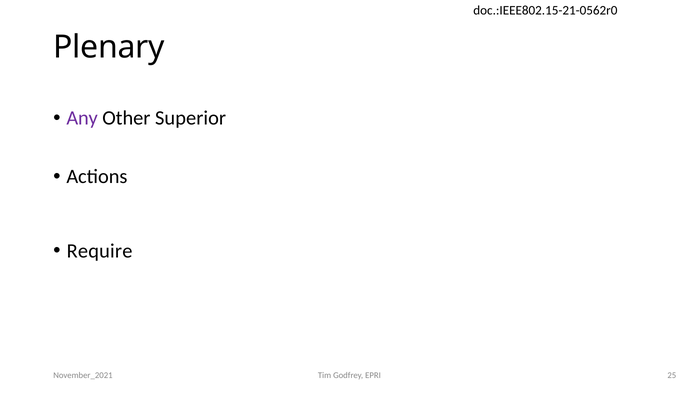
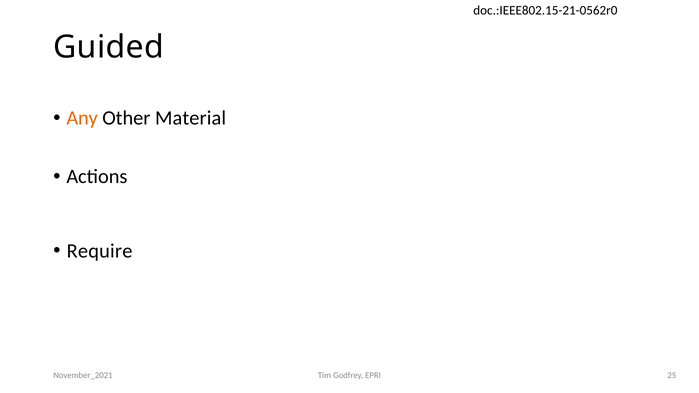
Plenary: Plenary -> Guided
Any colour: purple -> orange
Superior: Superior -> Material
